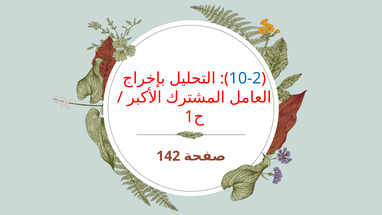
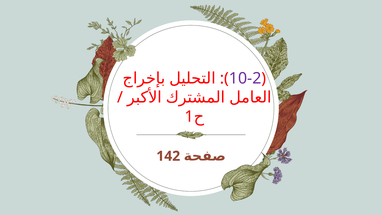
10-2 colour: blue -> purple
